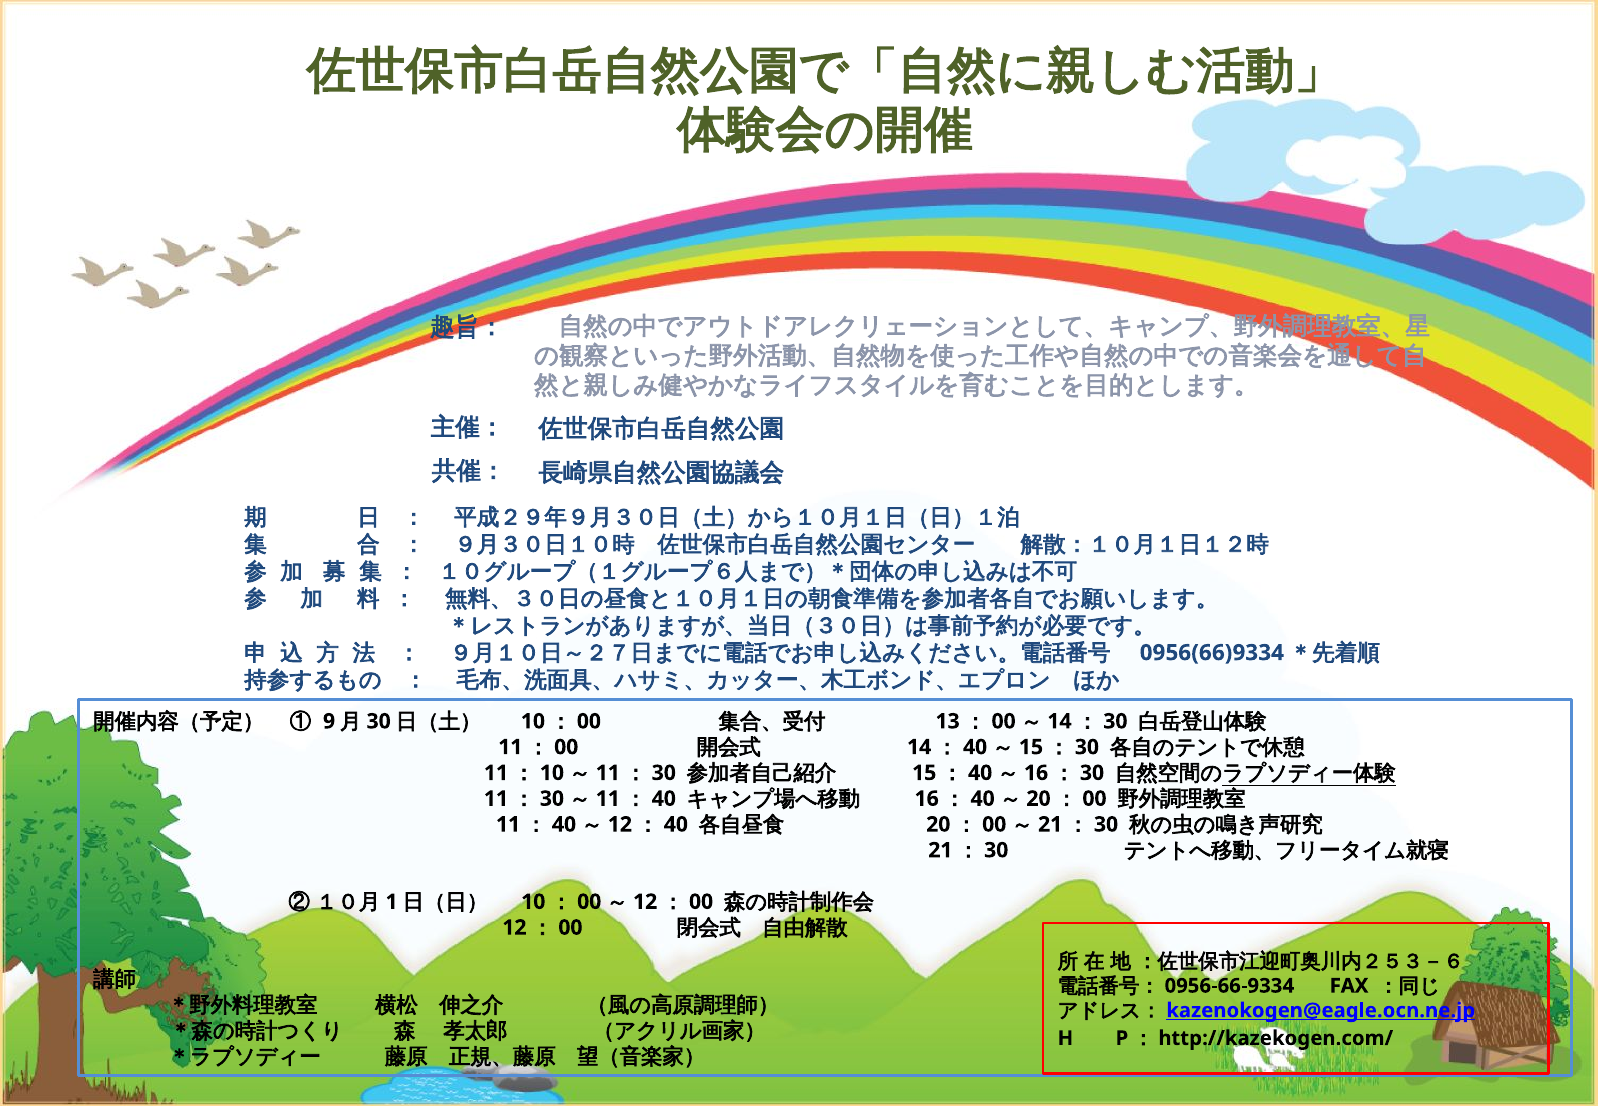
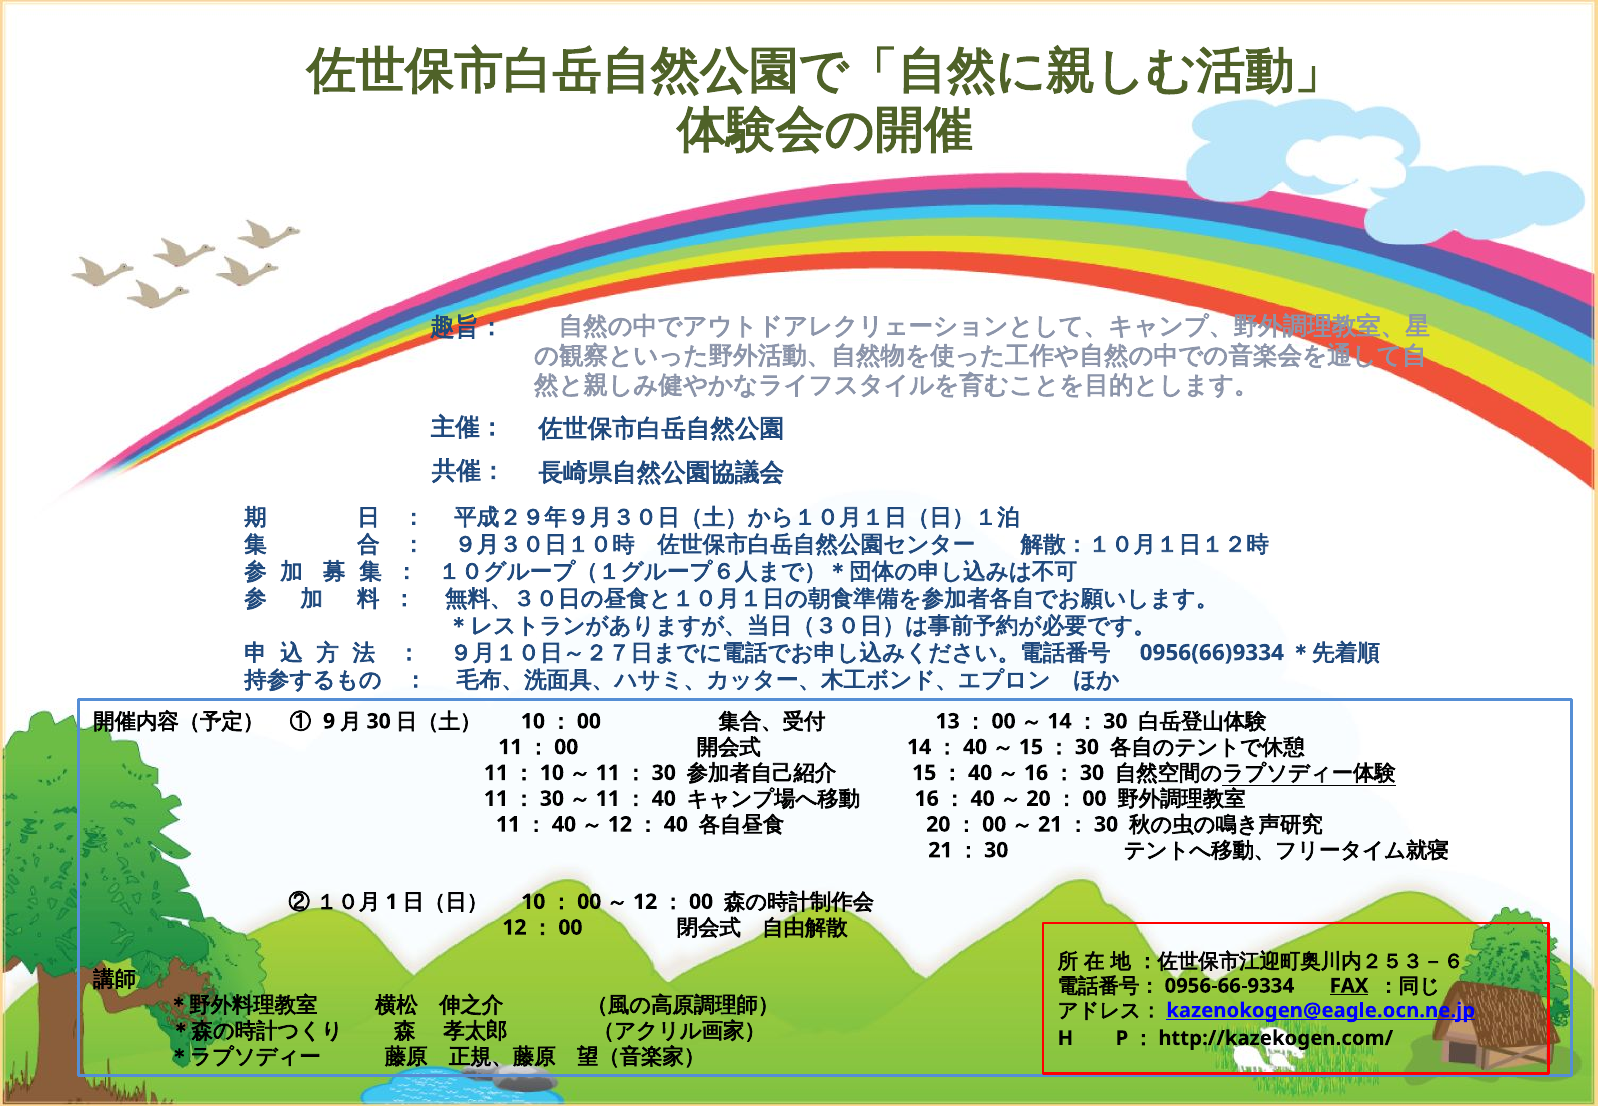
FAX underline: none -> present
